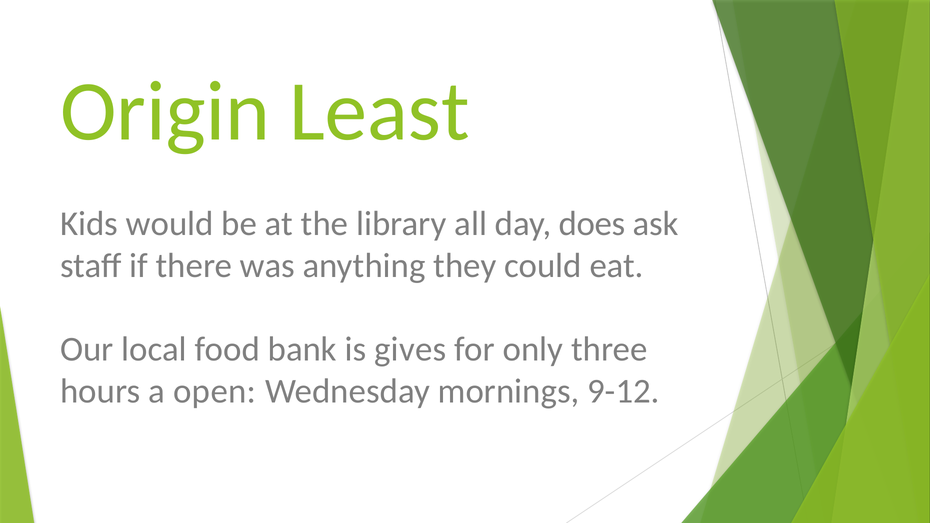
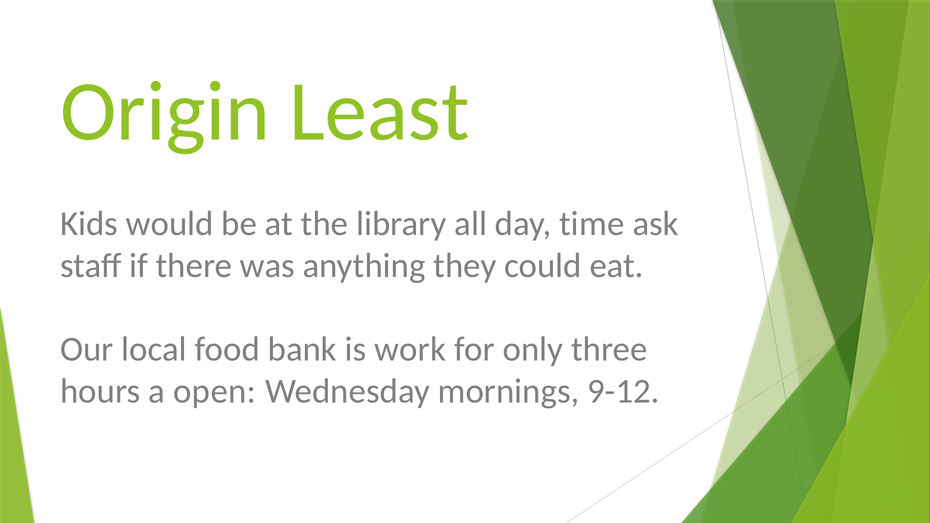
does: does -> time
gives: gives -> work
